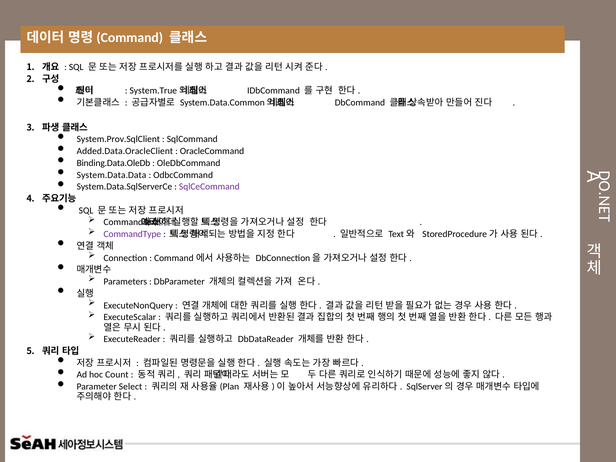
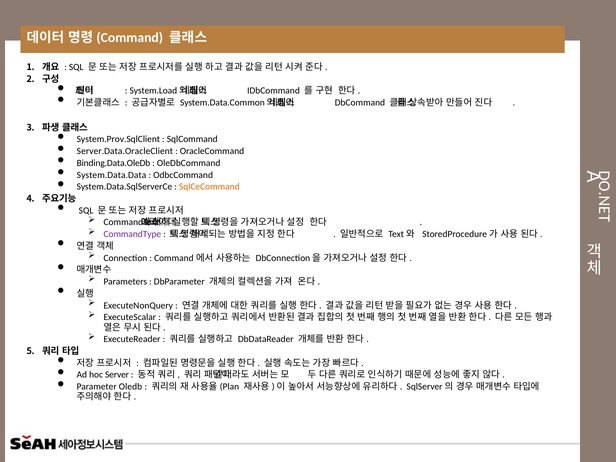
System.True: System.True -> System.Load
Added.Data.OracleClient: Added.Data.OracleClient -> Server.Data.OracleClient
SqlCeCommand colour: purple -> orange
Count: Count -> Server
Select: Select -> Oledb
